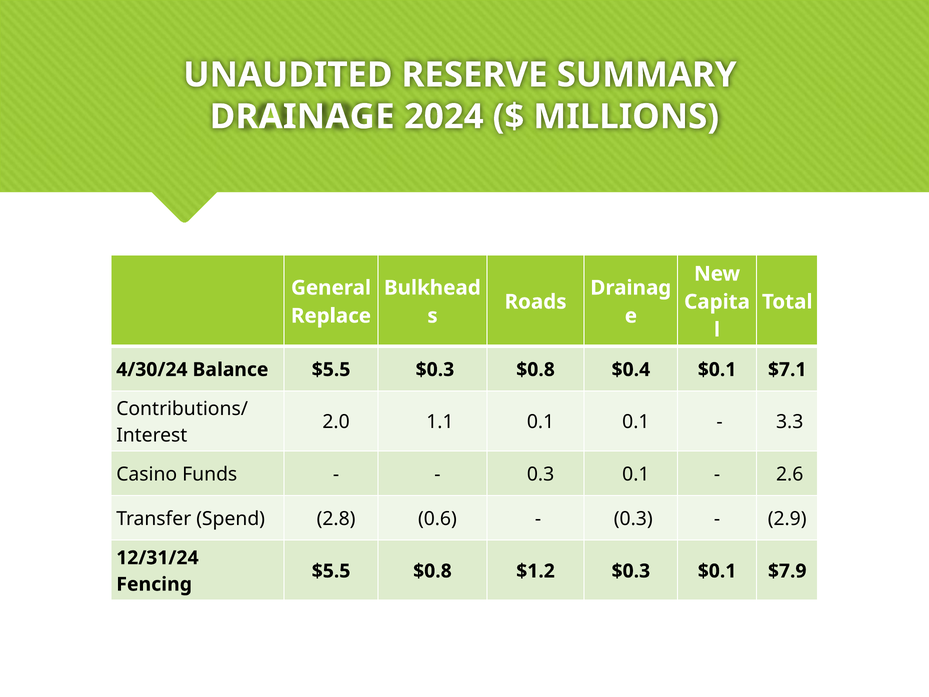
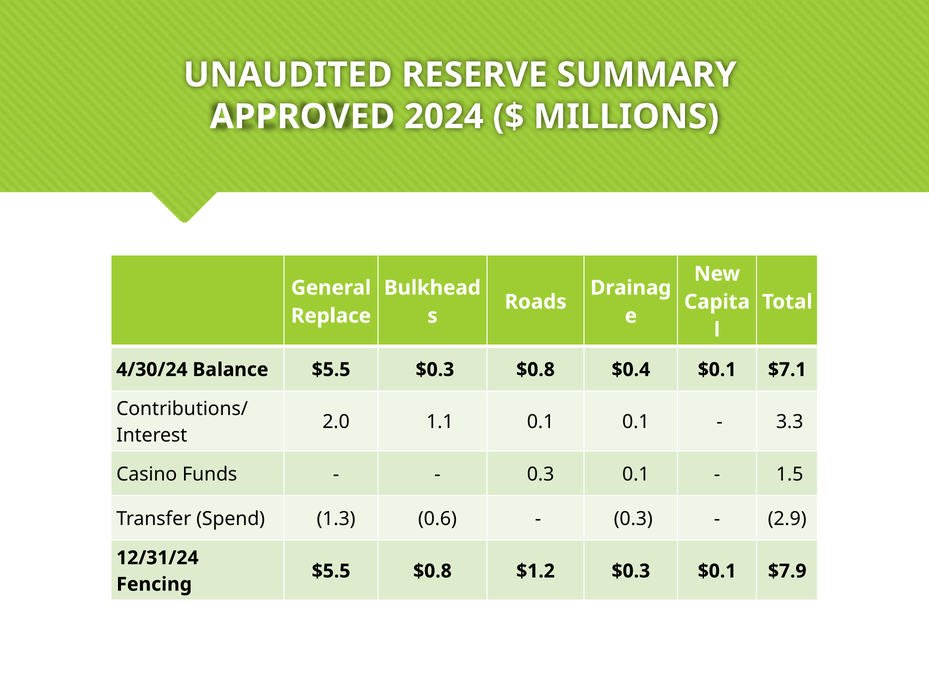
DRAINAGE: DRAINAGE -> APPROVED
2.6: 2.6 -> 1.5
2.8: 2.8 -> 1.3
